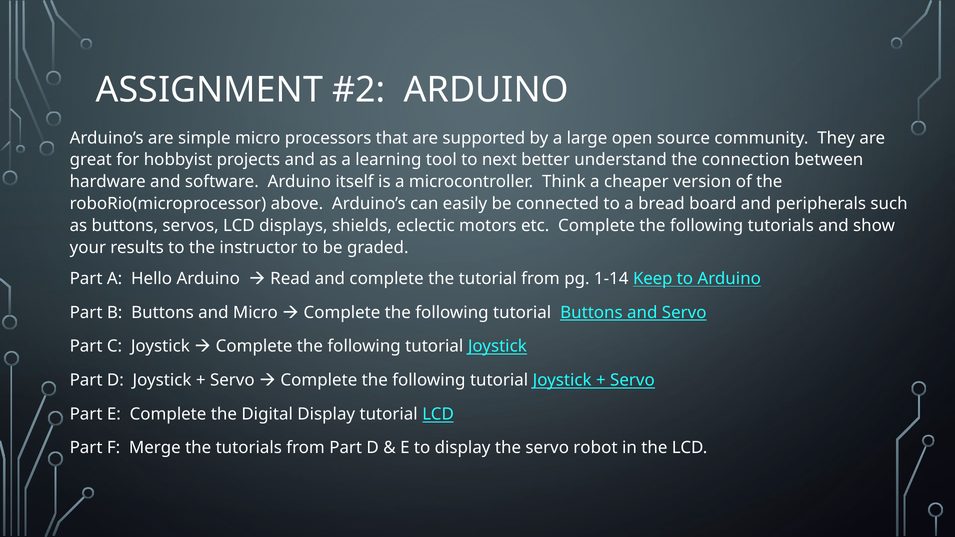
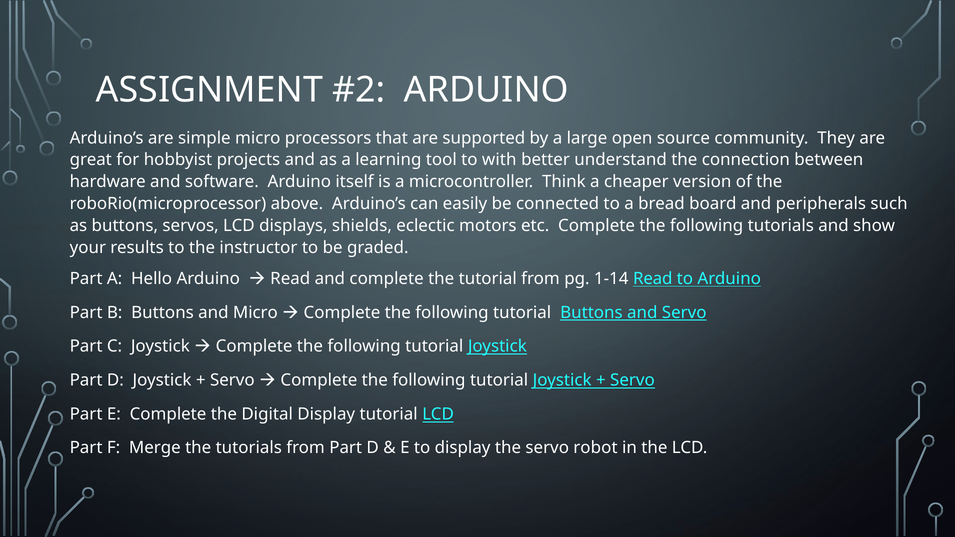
next: next -> with
1-14 Keep: Keep -> Read
